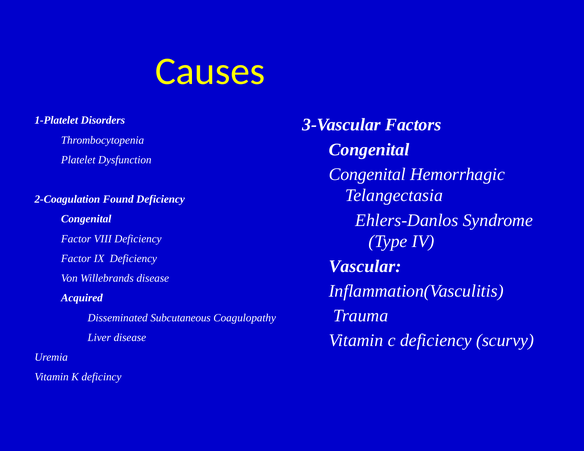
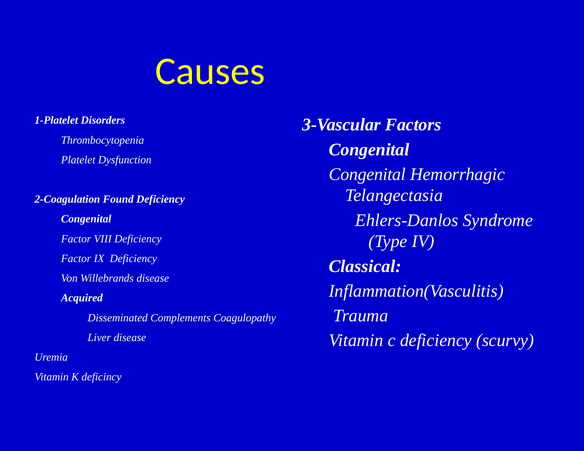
Vascular: Vascular -> Classical
Subcutaneous: Subcutaneous -> Complements
